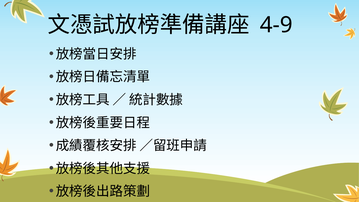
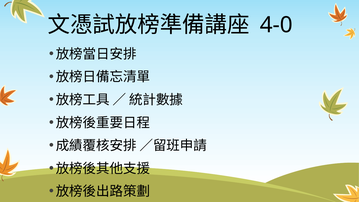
4-9: 4-9 -> 4-0
